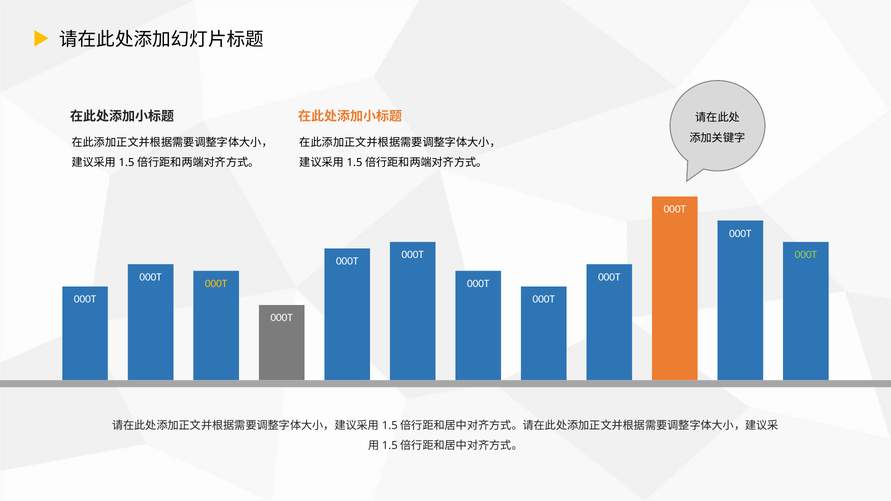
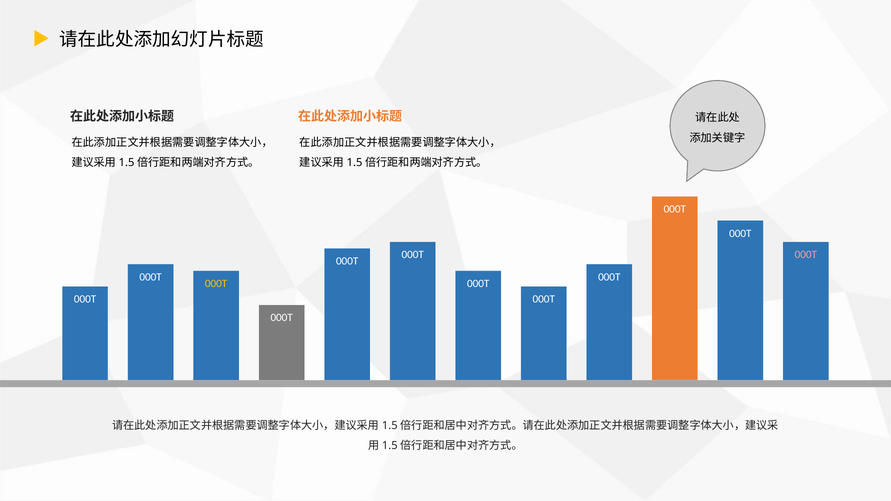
000T at (806, 255) colour: light green -> pink
